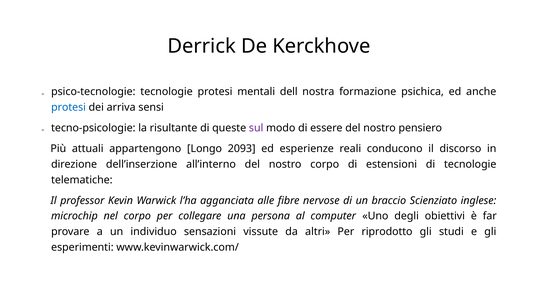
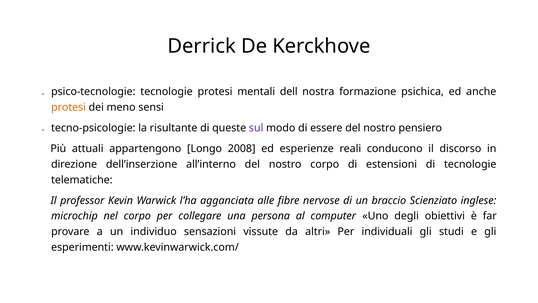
protesi at (68, 107) colour: blue -> orange
arriva: arriva -> meno
2093: 2093 -> 2008
riprodotto: riprodotto -> individuali
